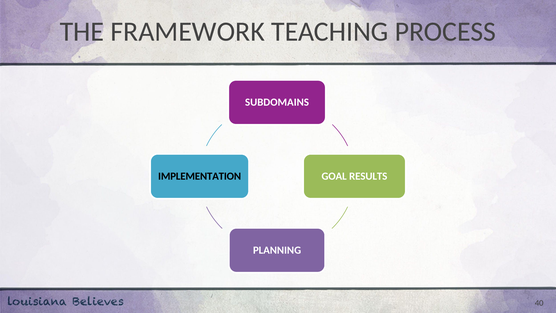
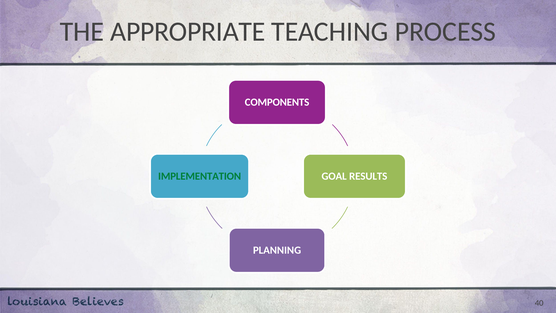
FRAMEWORK: FRAMEWORK -> APPROPRIATE
SUBDOMAINS: SUBDOMAINS -> COMPONENTS
IMPLEMENTATION colour: black -> green
